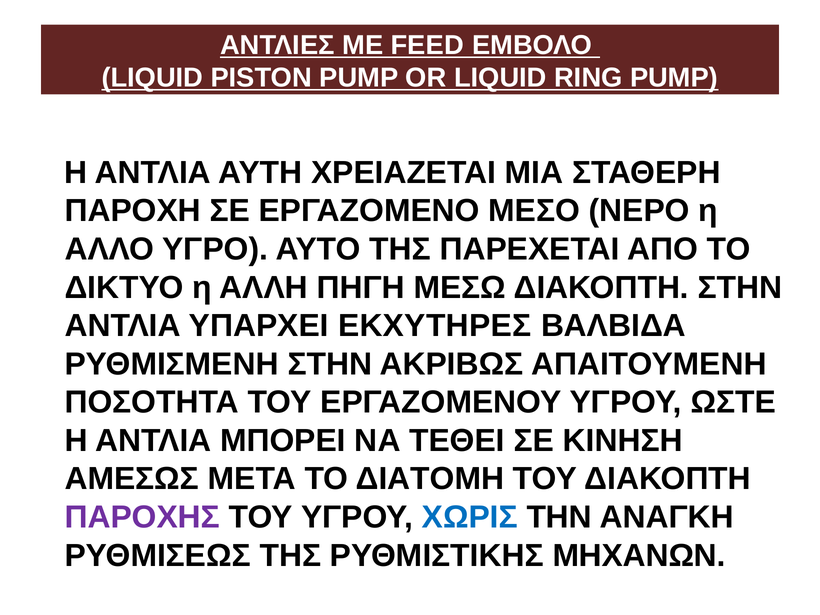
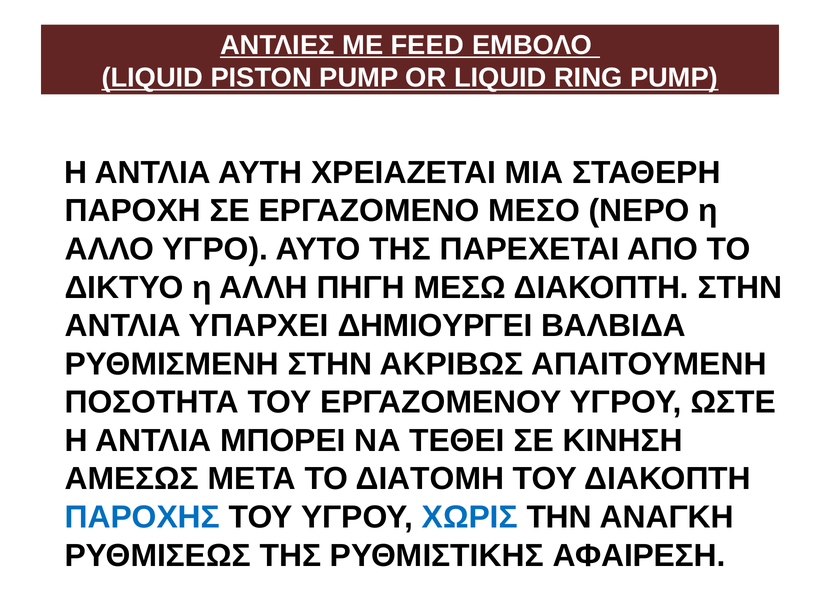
ΕΚΧΥΤΗΡΕΣ: ΕΚΧΥΤΗΡΕΣ -> ΔΗΜΙΟΥΡΓΕΙ
ΠΑΡΟΧΗΣ colour: purple -> blue
ΜΗΧΑΝΩΝ: ΜΗΧΑΝΩΝ -> ΑΦΑΙΡΕΣΗ
